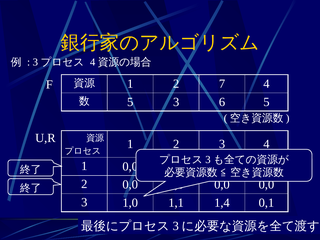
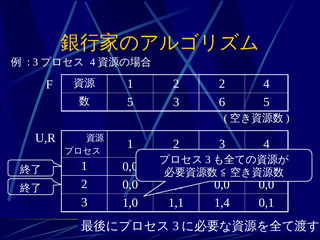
2 7: 7 -> 2
